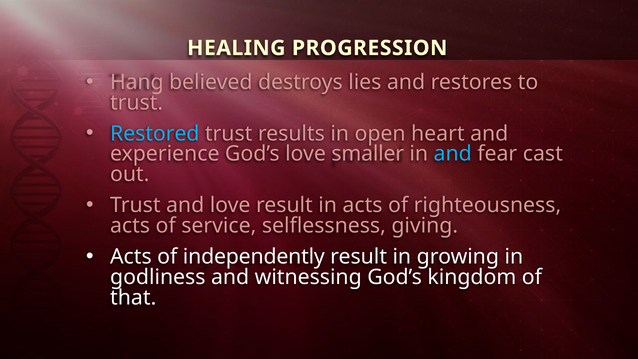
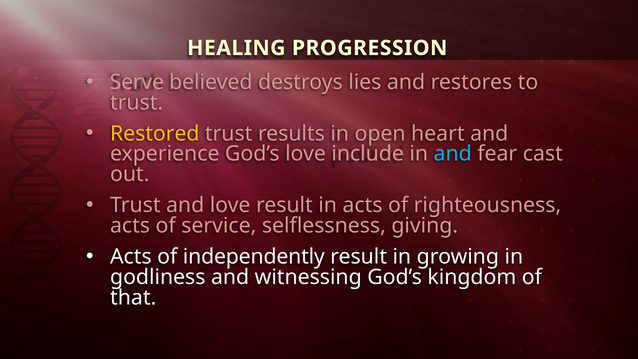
Hang: Hang -> Serve
Restored colour: light blue -> yellow
smaller: smaller -> include
